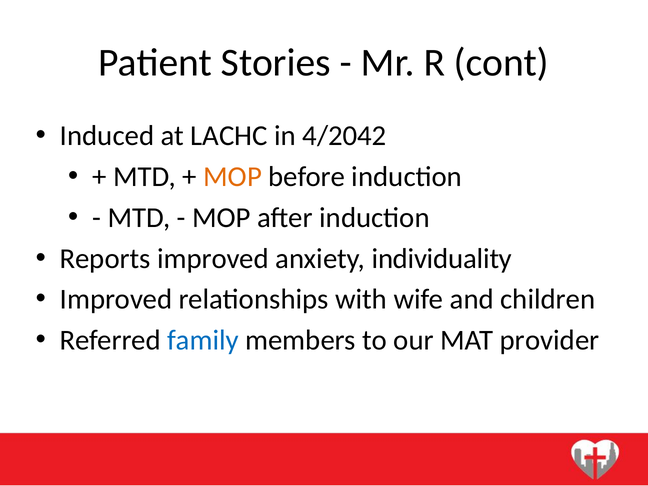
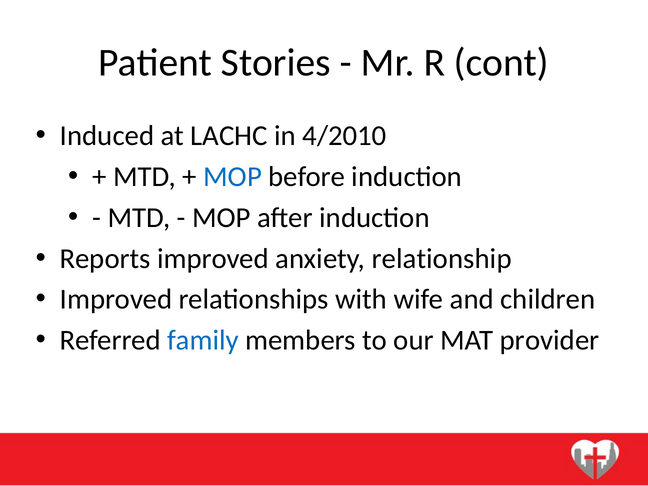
4/2042: 4/2042 -> 4/2010
MOP at (233, 177) colour: orange -> blue
individuality: individuality -> relationship
